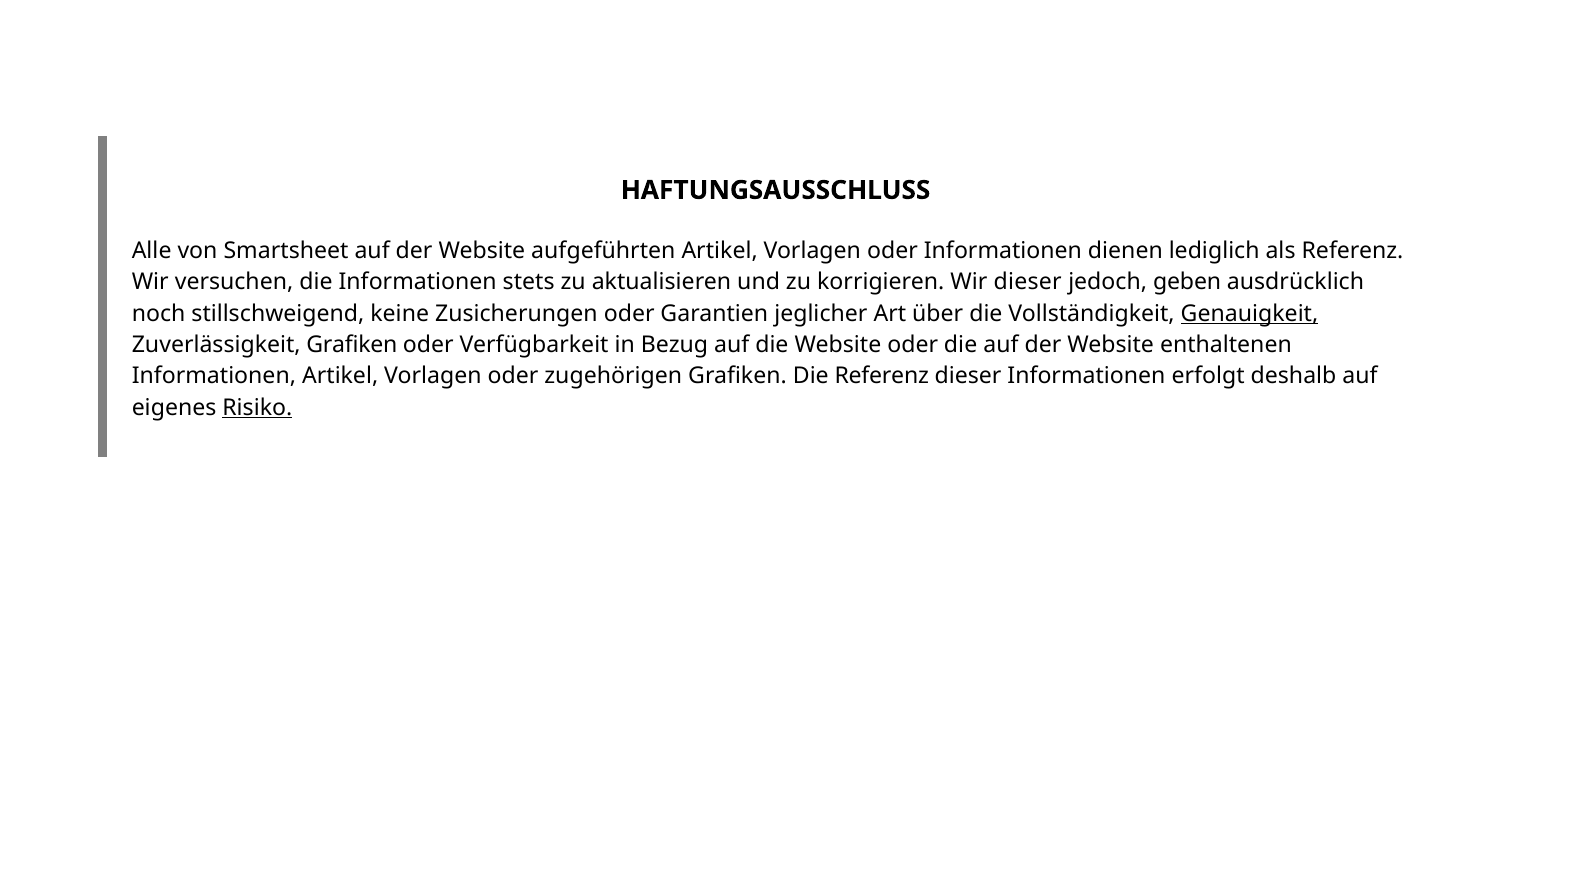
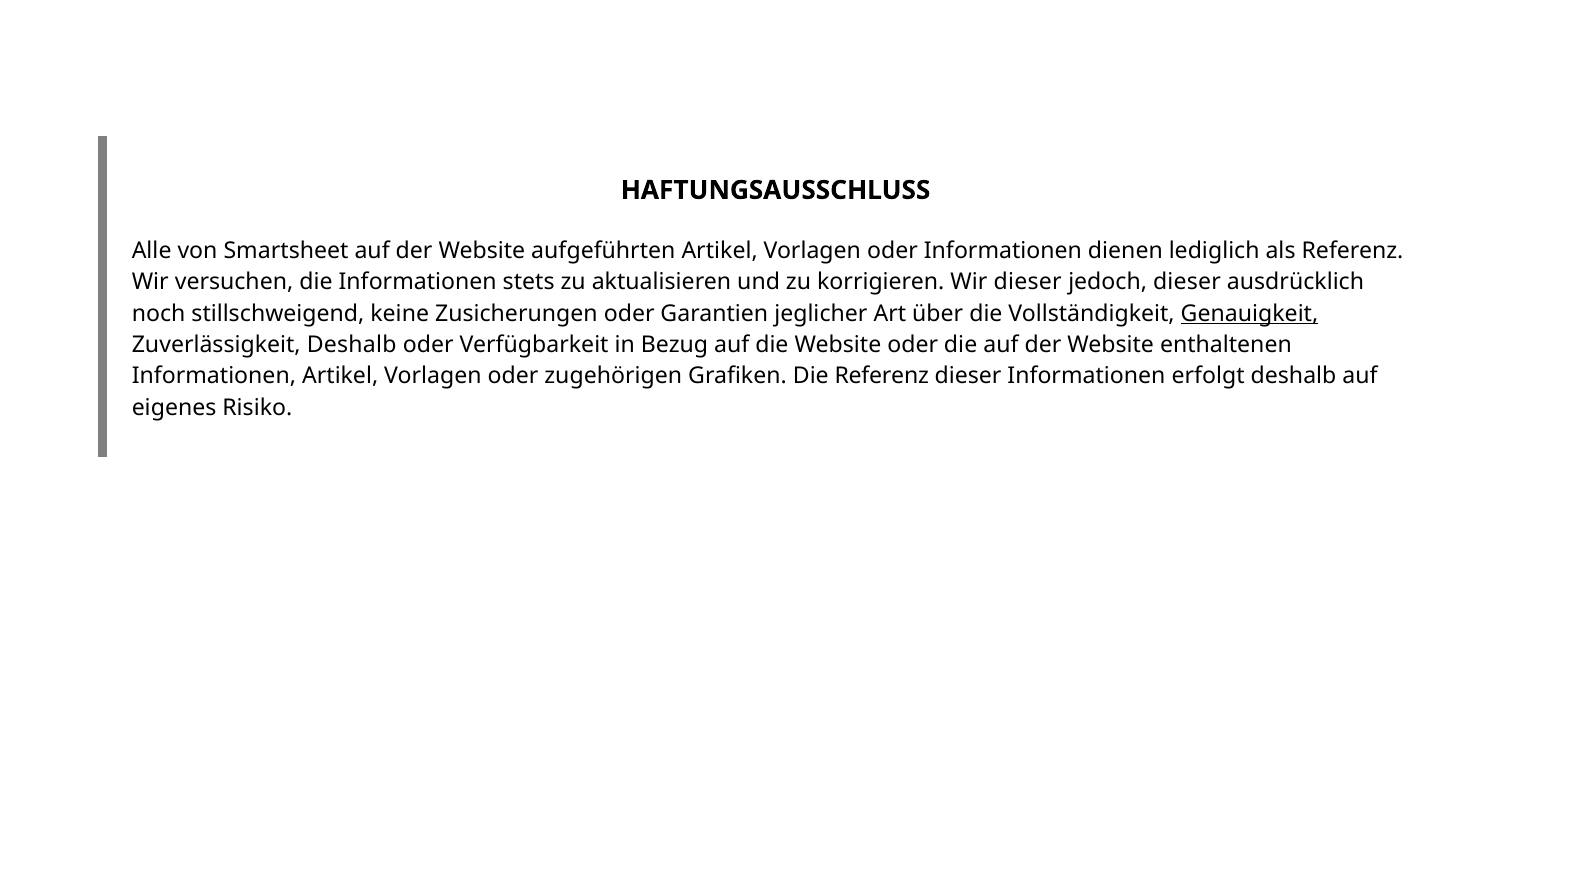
jedoch geben: geben -> dieser
Zuverlässigkeit Grafiken: Grafiken -> Deshalb
Risiko underline: present -> none
